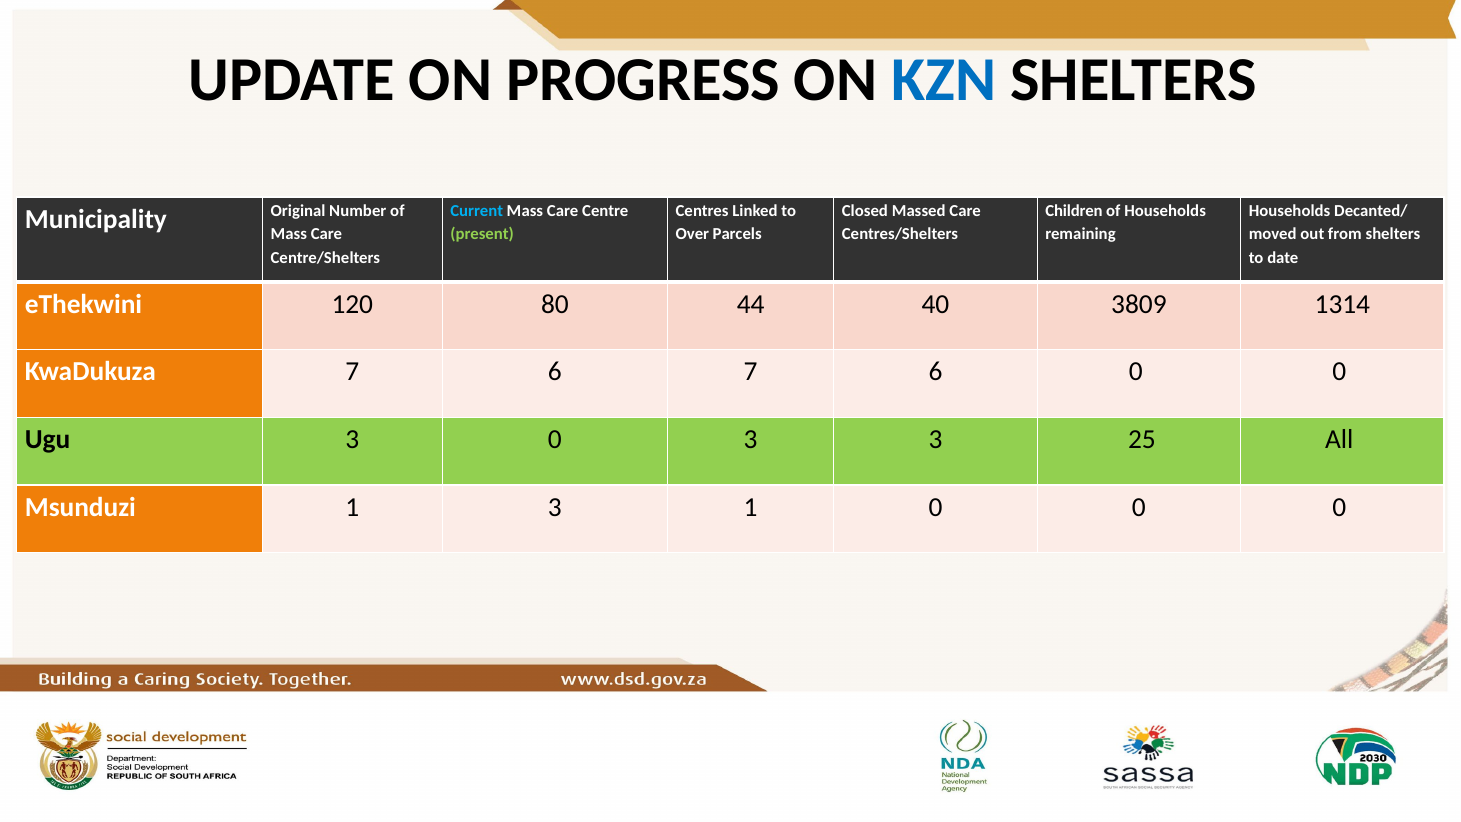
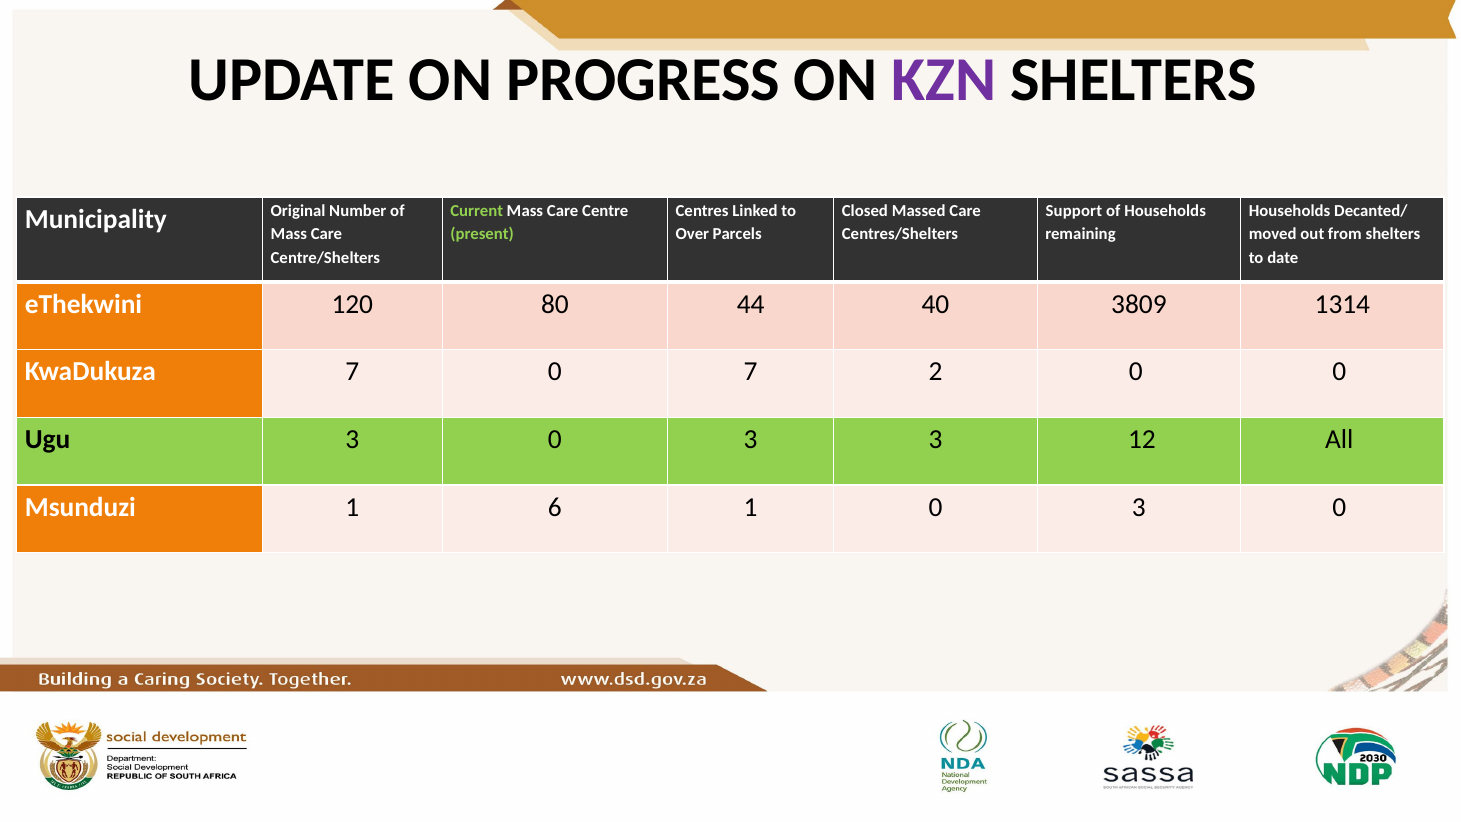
KZN colour: blue -> purple
Current colour: light blue -> light green
Children: Children -> Support
KwaDukuza 7 6: 6 -> 0
6 at (935, 372): 6 -> 2
25: 25 -> 12
1 3: 3 -> 6
1 0 0: 0 -> 3
